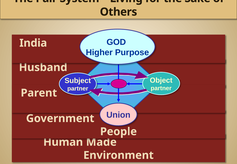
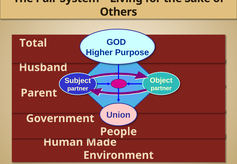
India: India -> Total
